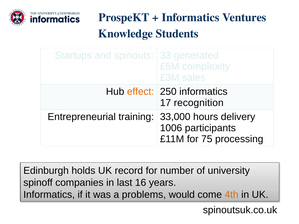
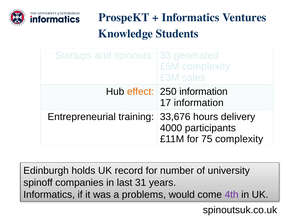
250 informatics: informatics -> information
17 recognition: recognition -> information
33,000: 33,000 -> 33,676
1006: 1006 -> 4000
75 processing: processing -> complexity
16: 16 -> 31
4th colour: orange -> purple
